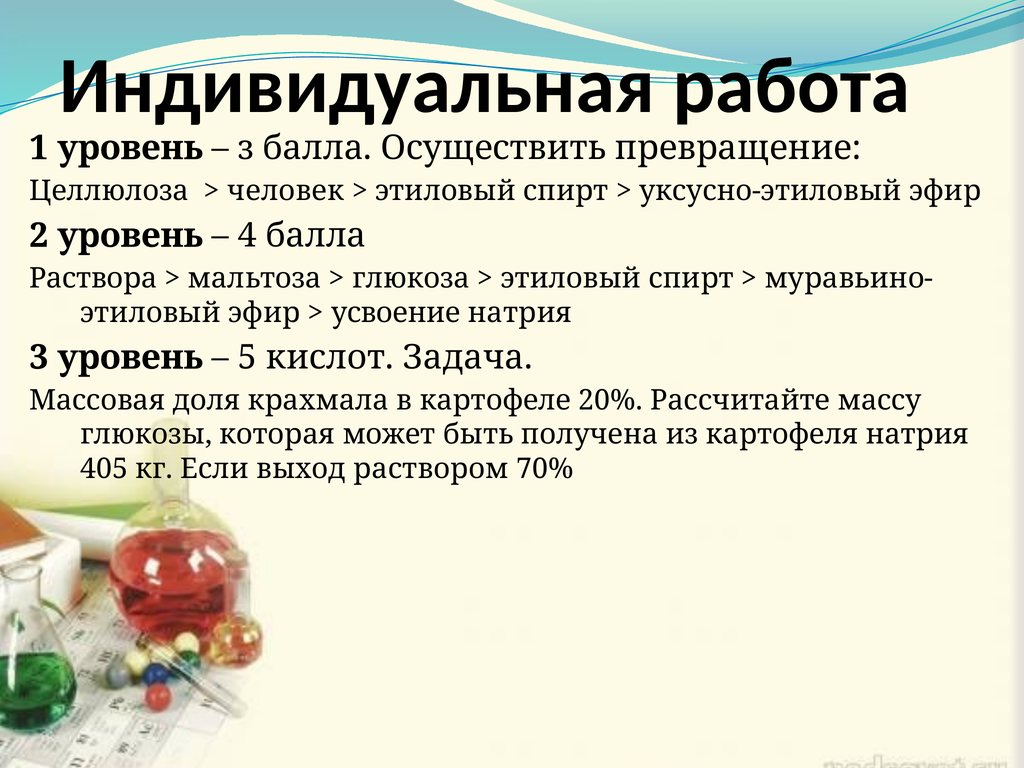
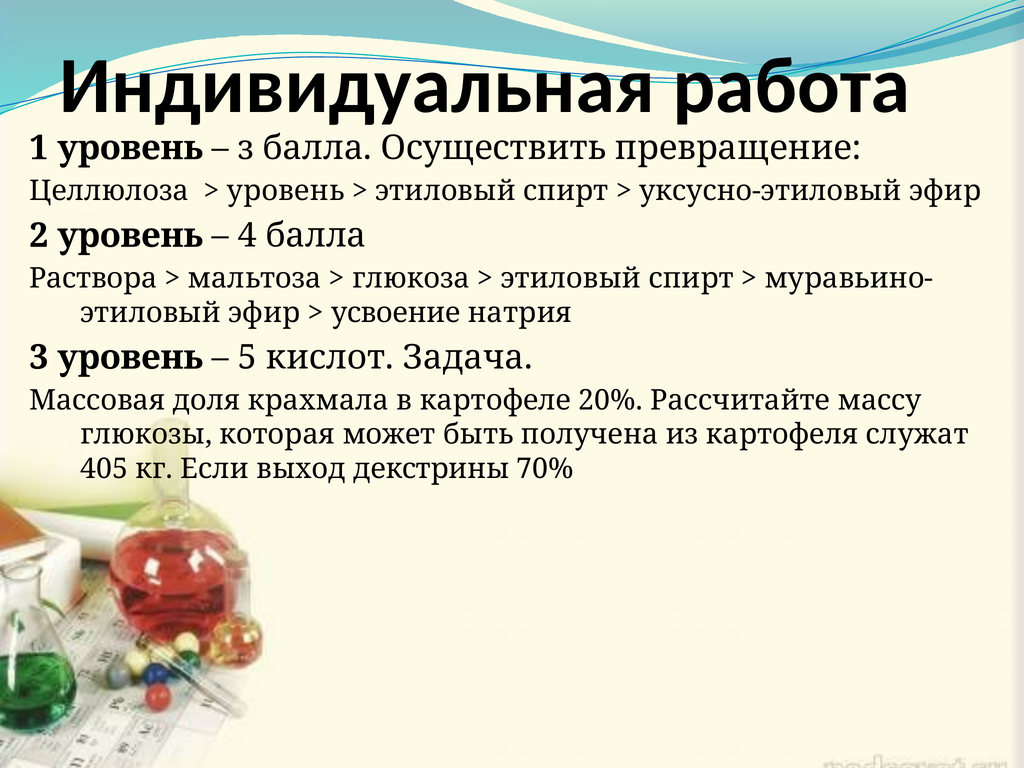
человек at (286, 191): человек -> уровень
картофеля натрия: натрия -> служат
раствором: раствором -> декстрины
